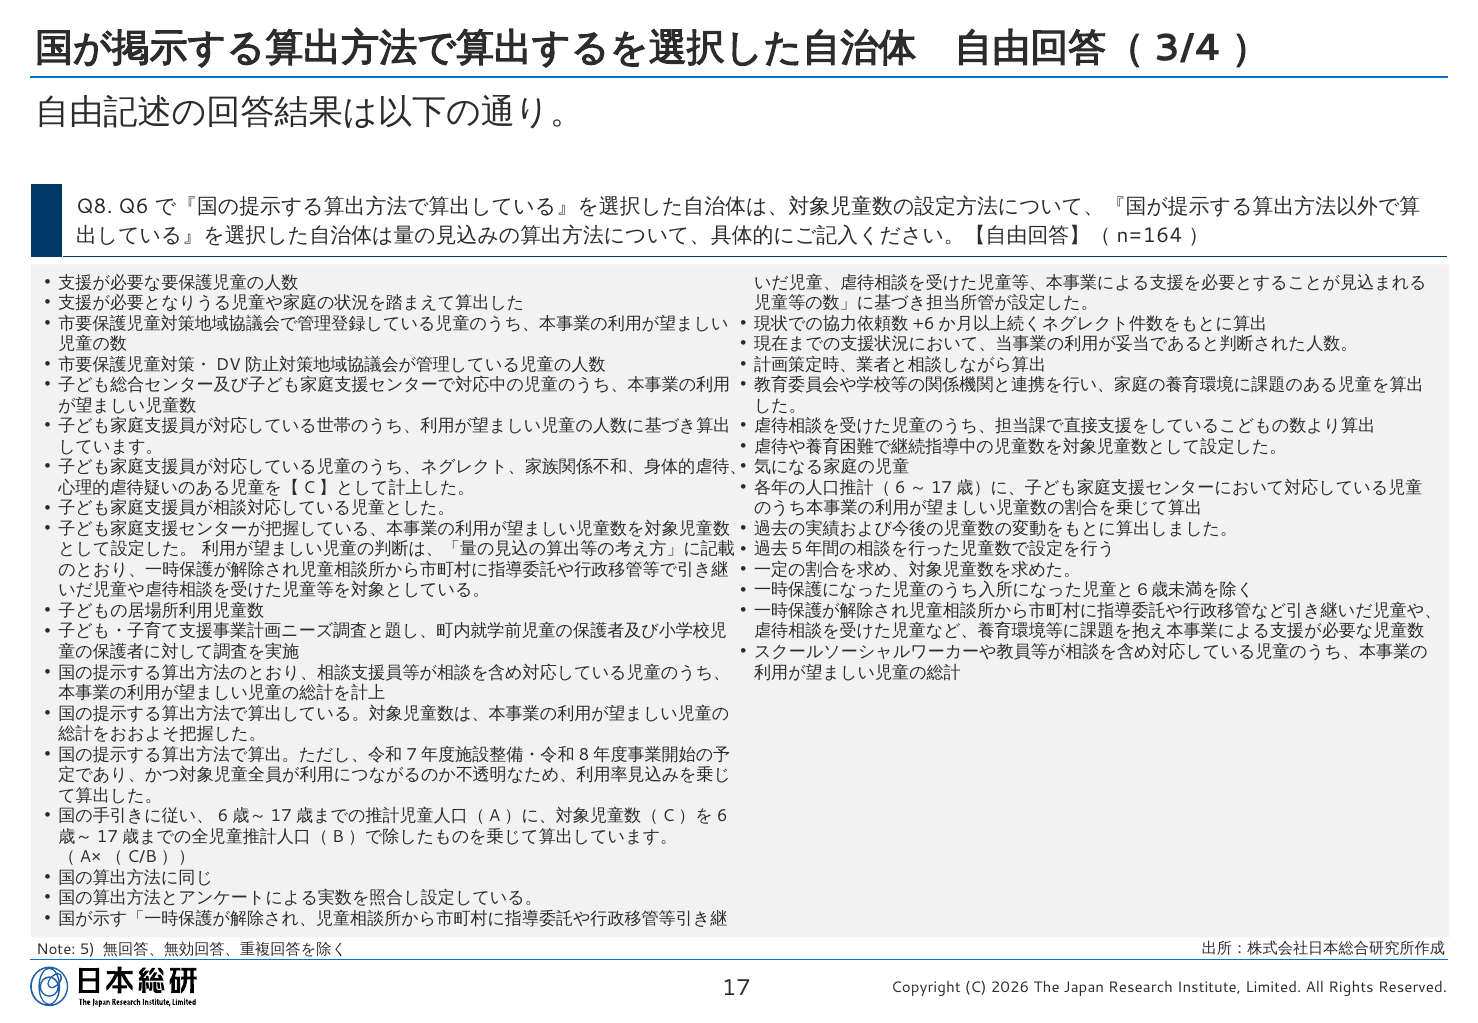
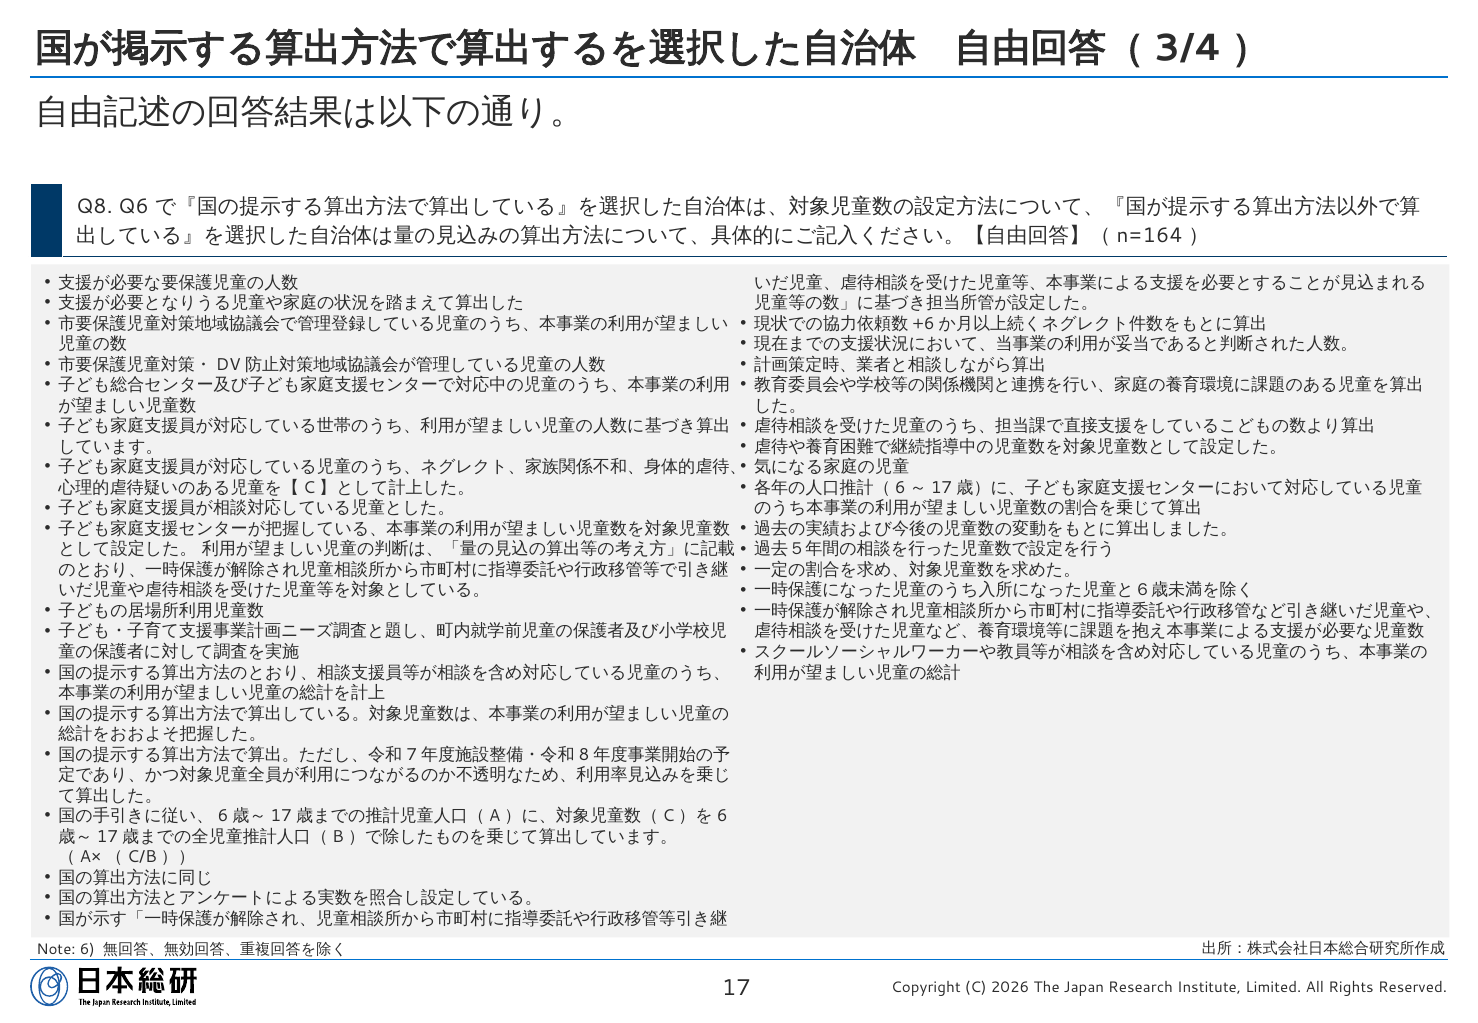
5: 5 -> 6
